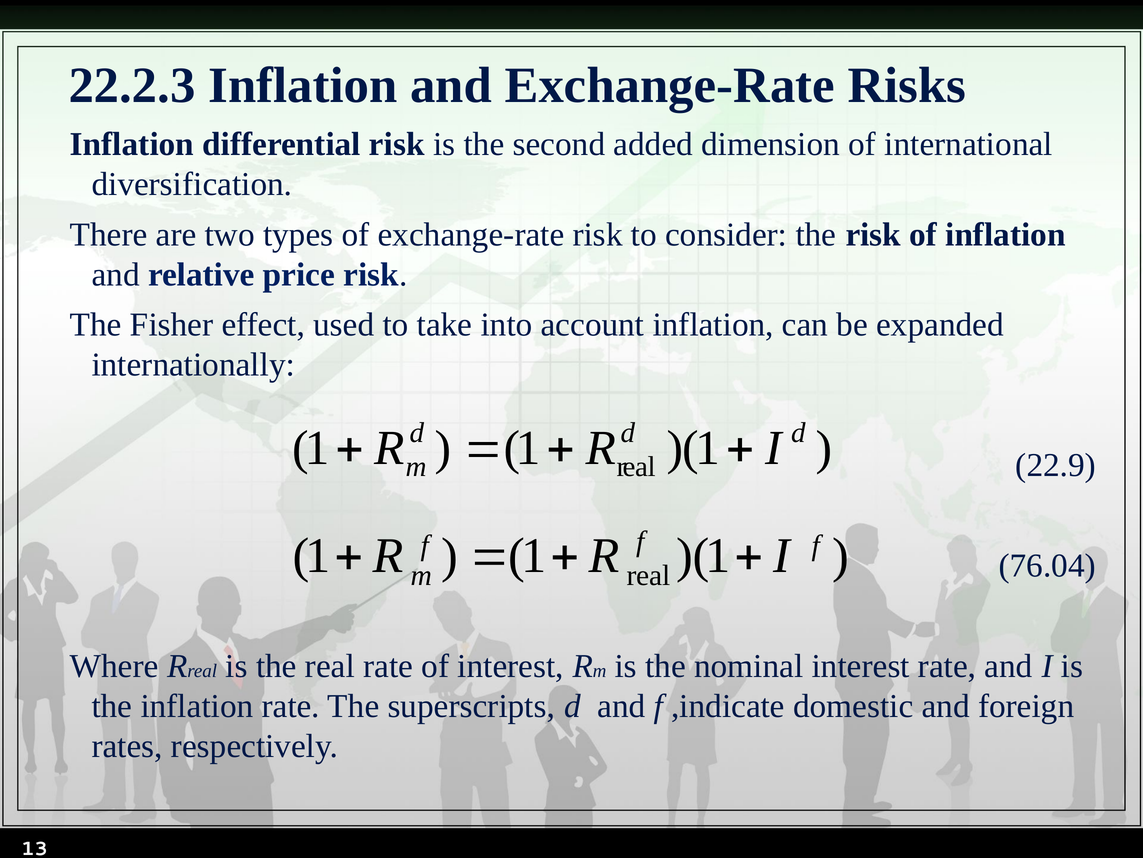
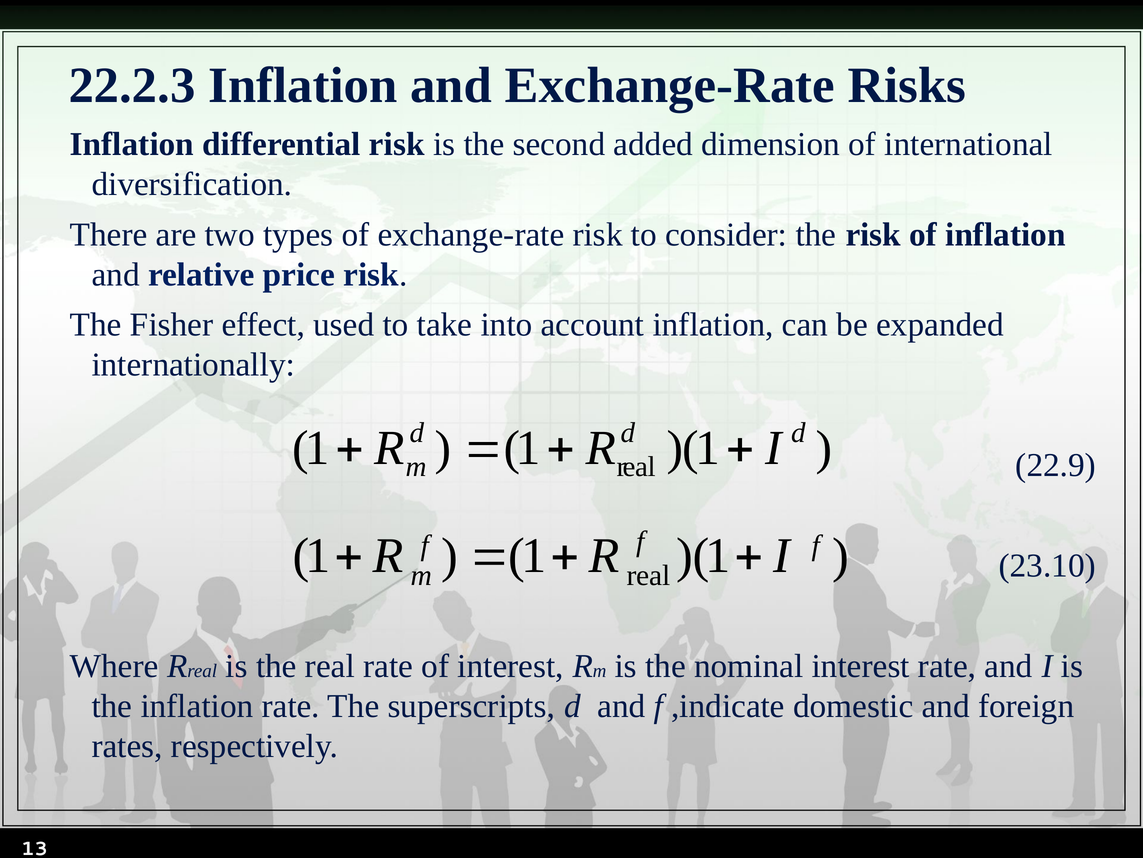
76.04: 76.04 -> 23.10
